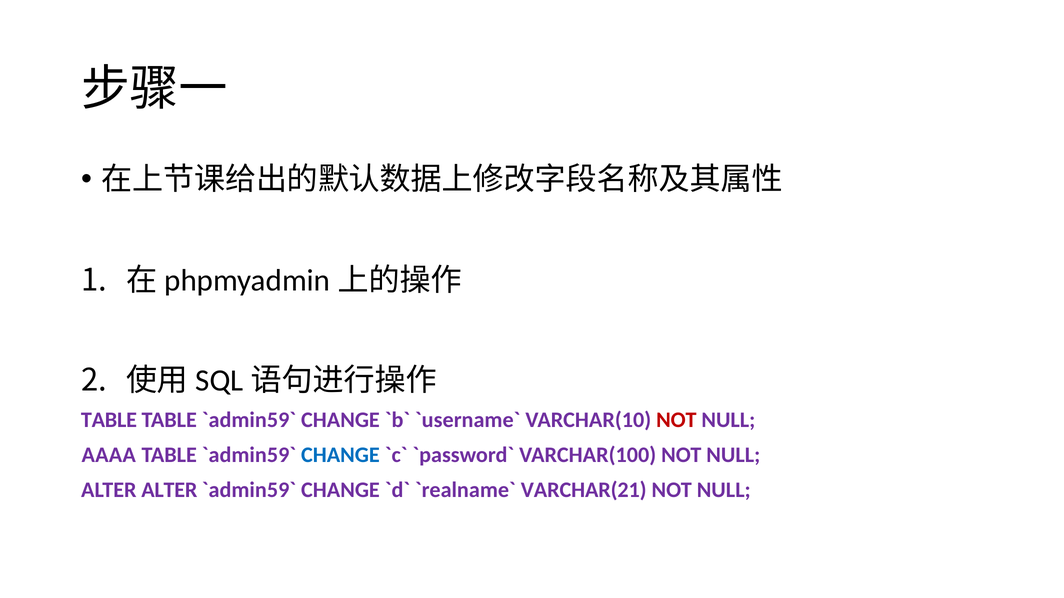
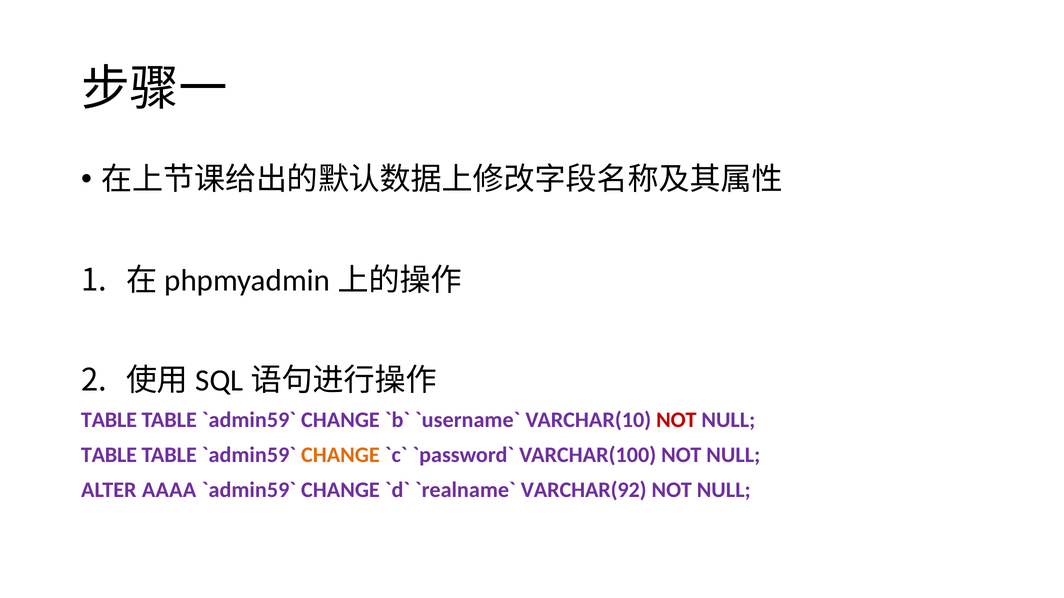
AAAA at (109, 455): AAAA -> TABLE
CHANGE at (340, 455) colour: blue -> orange
ALTER ALTER: ALTER -> AAAA
VARCHAR(21: VARCHAR(21 -> VARCHAR(92
